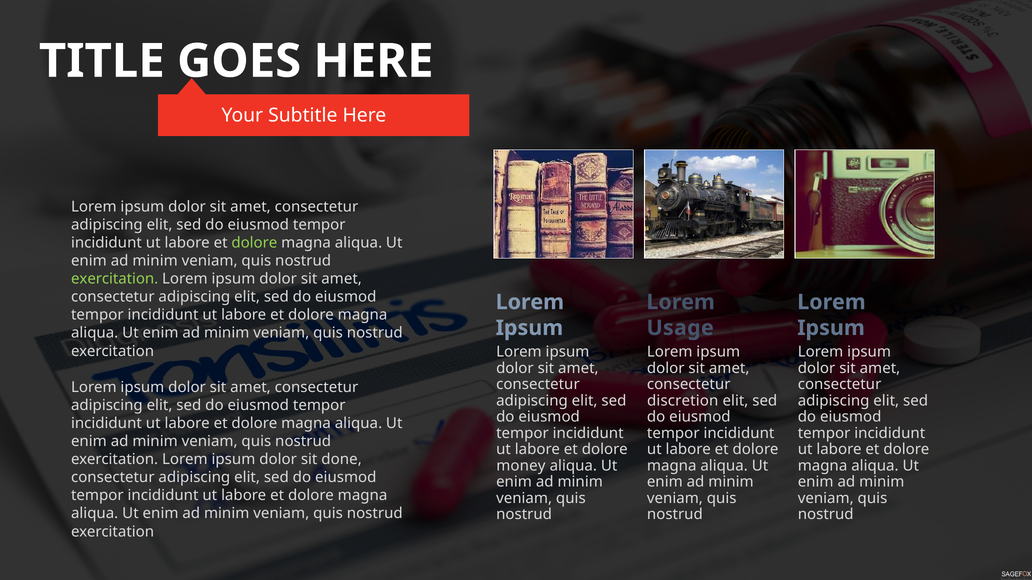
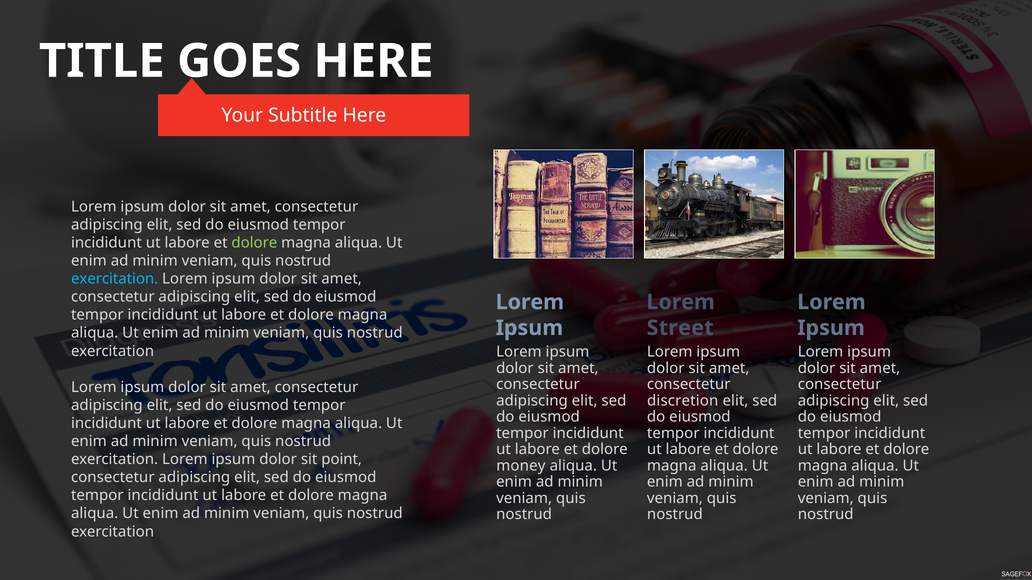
exercitation at (115, 279) colour: light green -> light blue
Usage: Usage -> Street
done: done -> point
